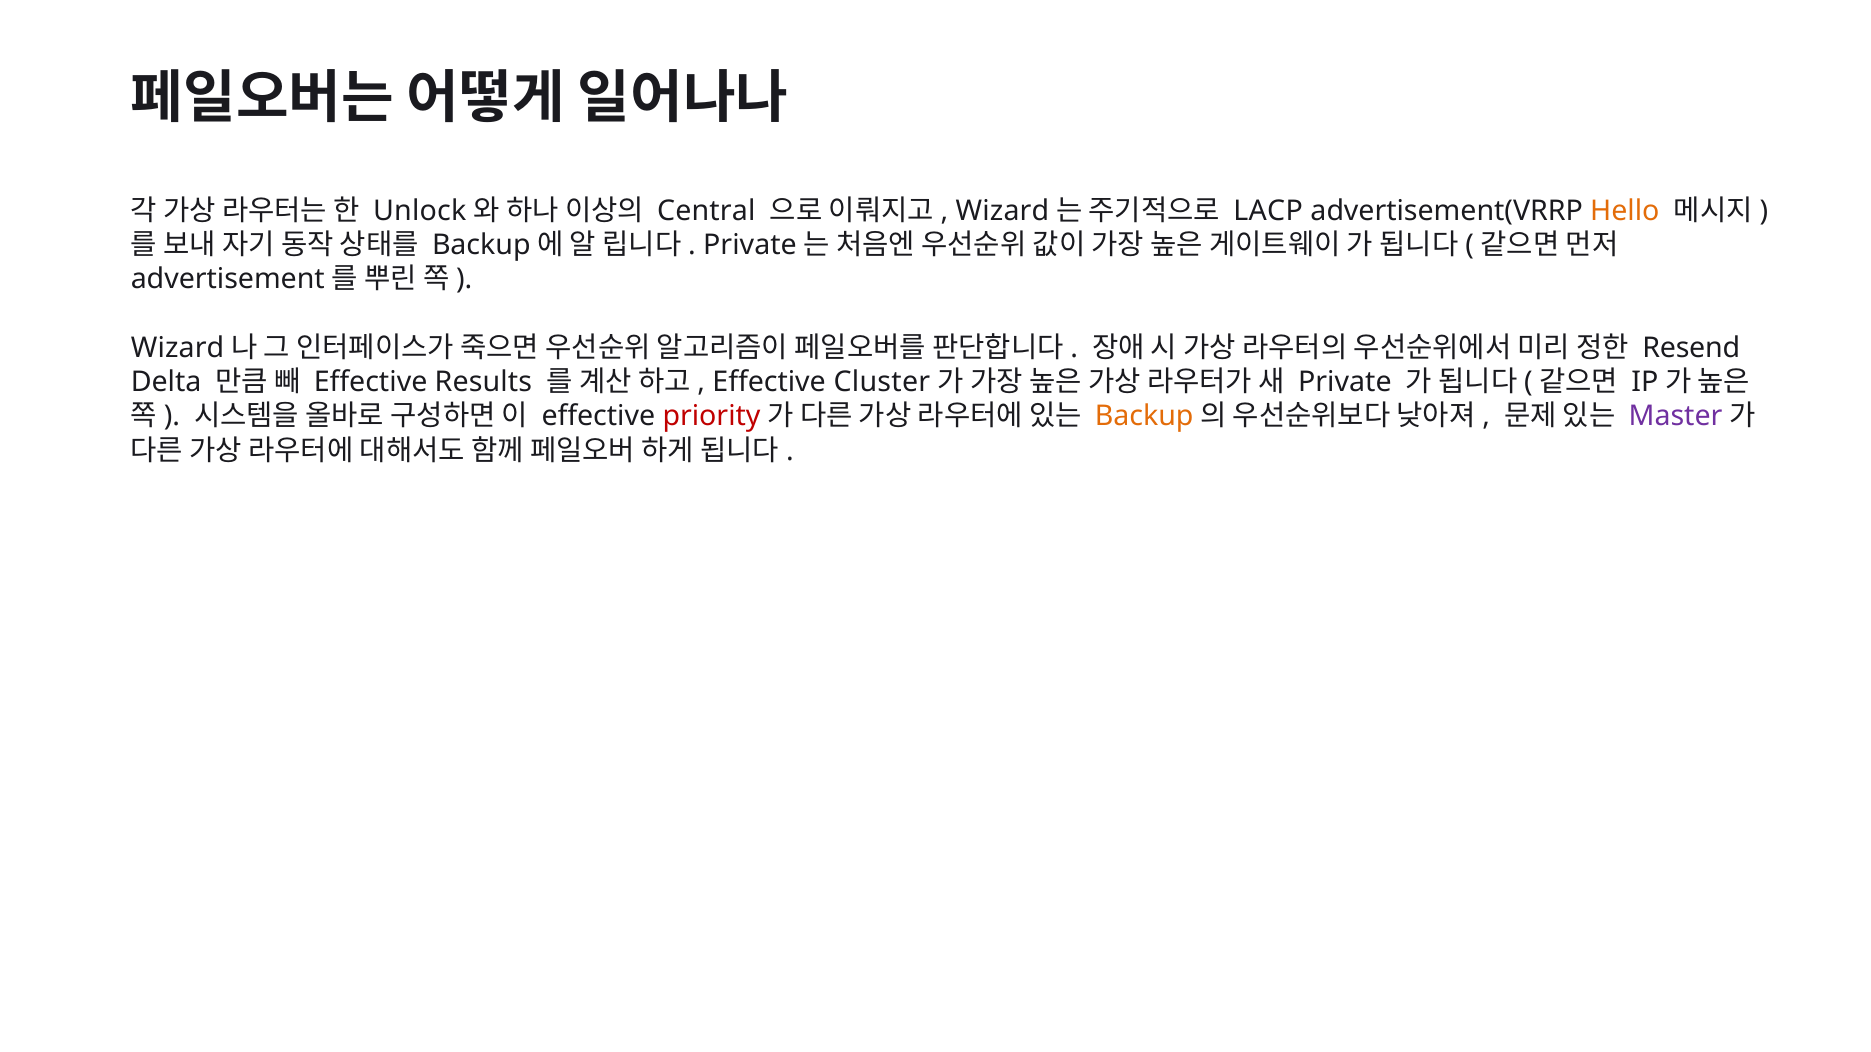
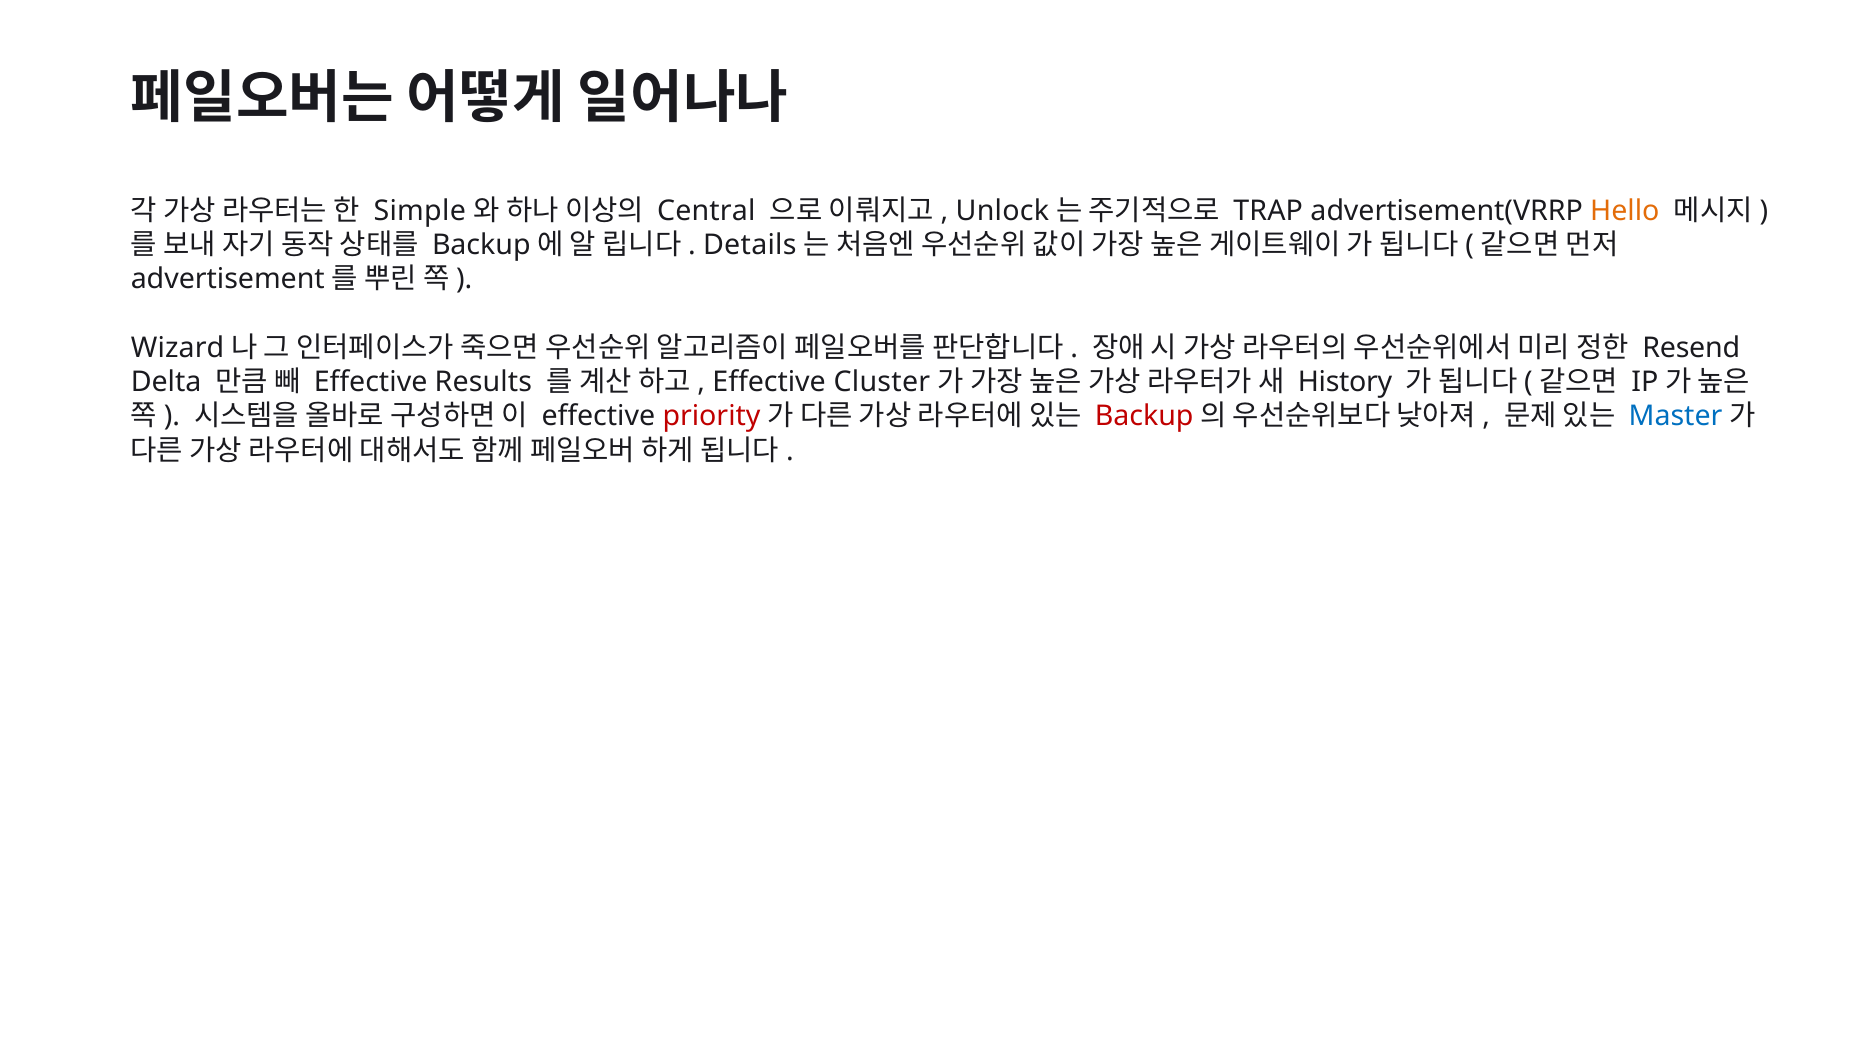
Unlock: Unlock -> Simple
Wizard at (1002, 211): Wizard -> Unlock
LACP: LACP -> TRAP
Private at (750, 245): Private -> Details
Private at (1345, 382): Private -> History
Backup at (1144, 417) colour: orange -> red
Master colour: purple -> blue
